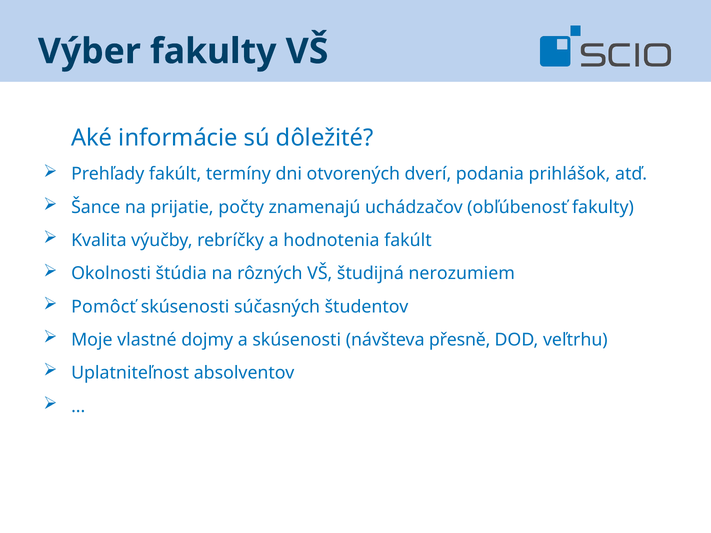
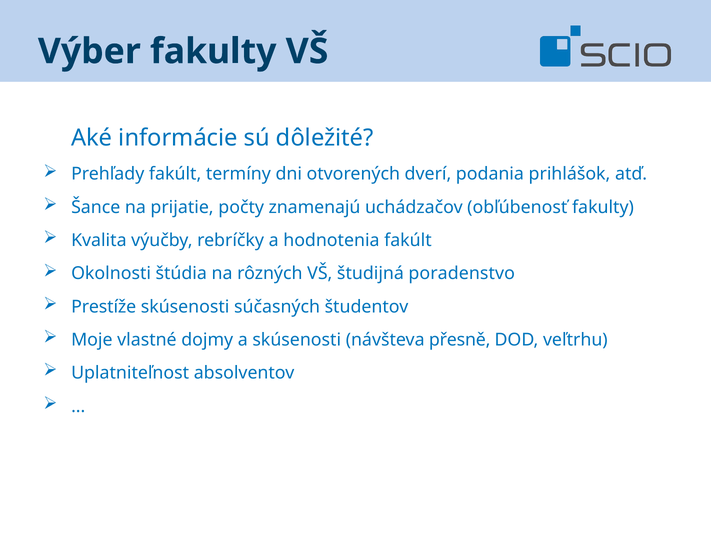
nerozumiem: nerozumiem -> poradenstvo
Pomôcť: Pomôcť -> Prestíže
